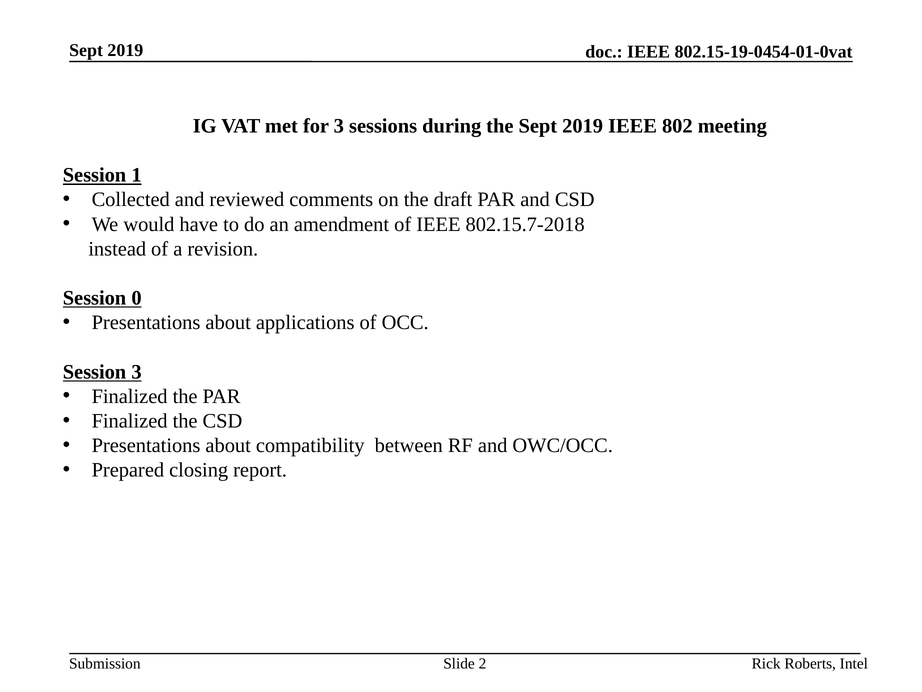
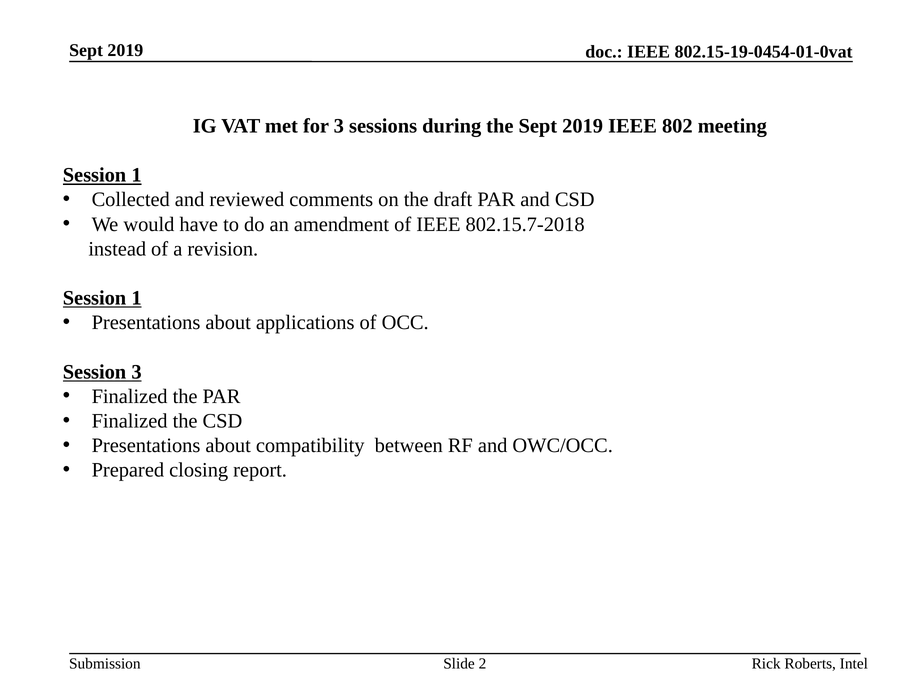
0 at (137, 298): 0 -> 1
